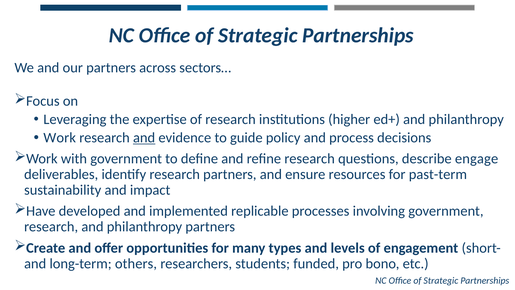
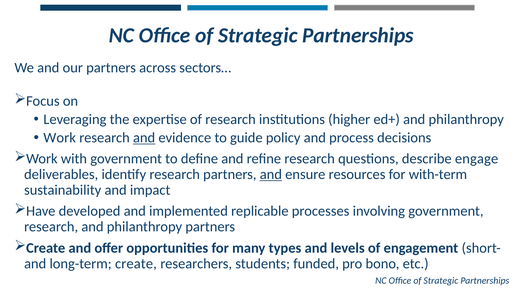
and at (271, 174) underline: none -> present
past-term: past-term -> with-term
long-term others: others -> create
